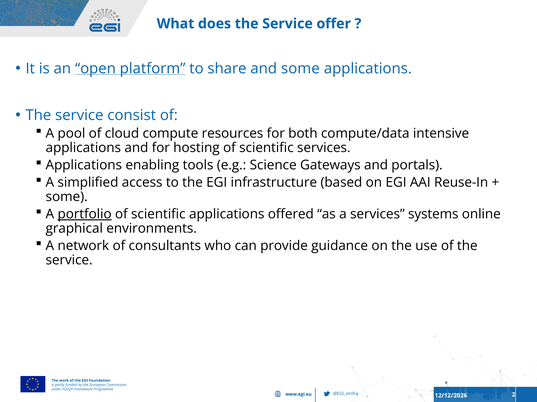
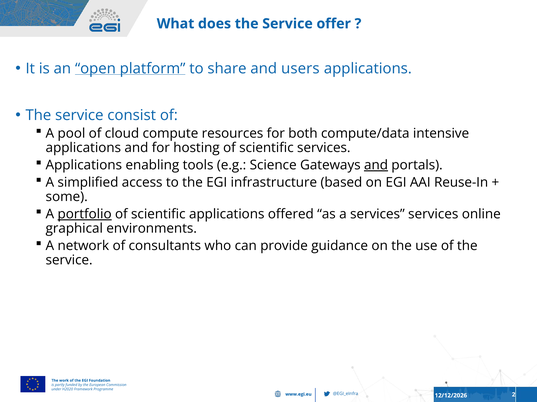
and some: some -> users
and at (376, 165) underline: none -> present
services systems: systems -> services
